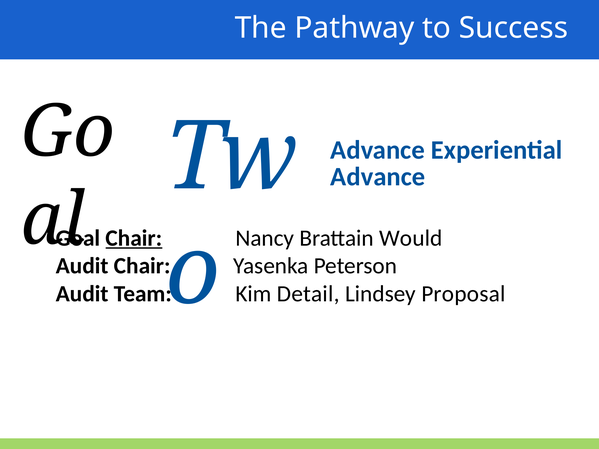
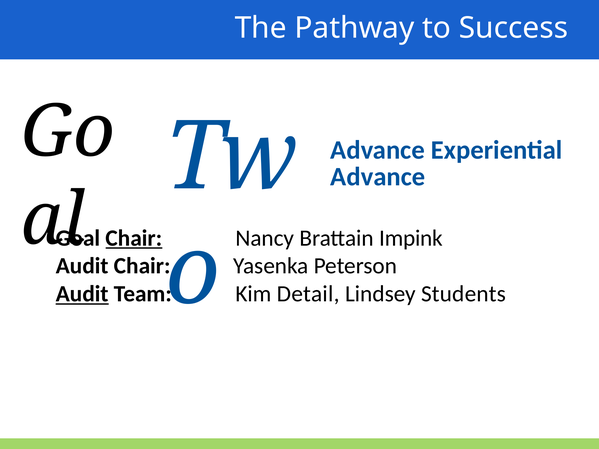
Would: Would -> Impink
Audit at (82, 294) underline: none -> present
Proposal: Proposal -> Students
